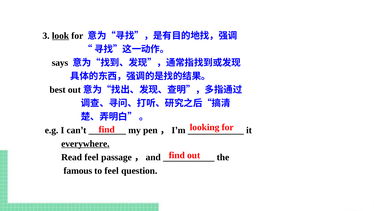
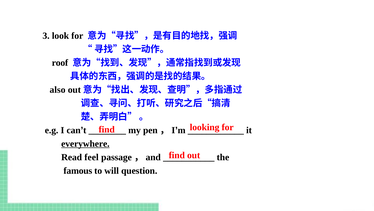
look underline: present -> none
says: says -> roof
best: best -> also
to feel: feel -> will
